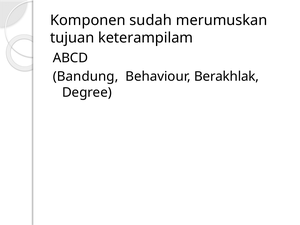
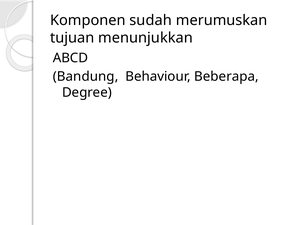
keterampilam: keterampilam -> menunjukkan
Berakhlak: Berakhlak -> Beberapa
